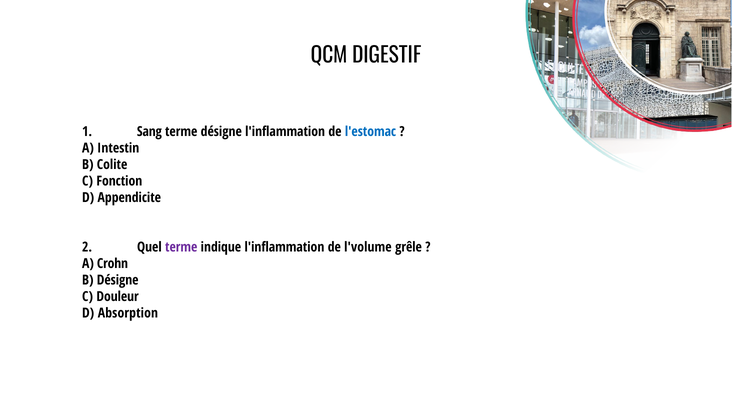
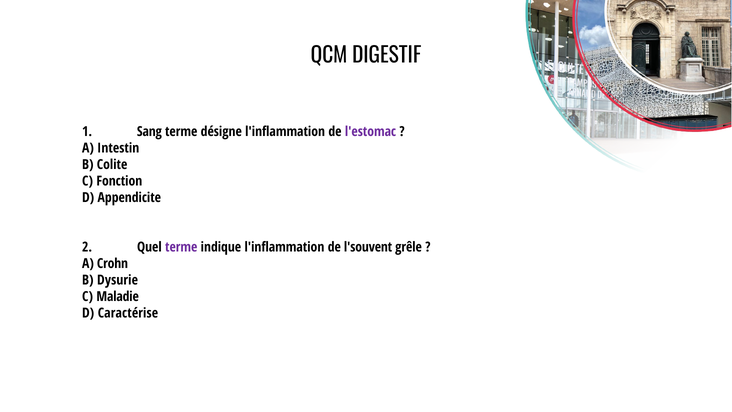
l'estomac colour: blue -> purple
l'volume: l'volume -> l'souvent
B Désigne: Désigne -> Dysurie
Douleur: Douleur -> Maladie
Absorption: Absorption -> Caractérise
